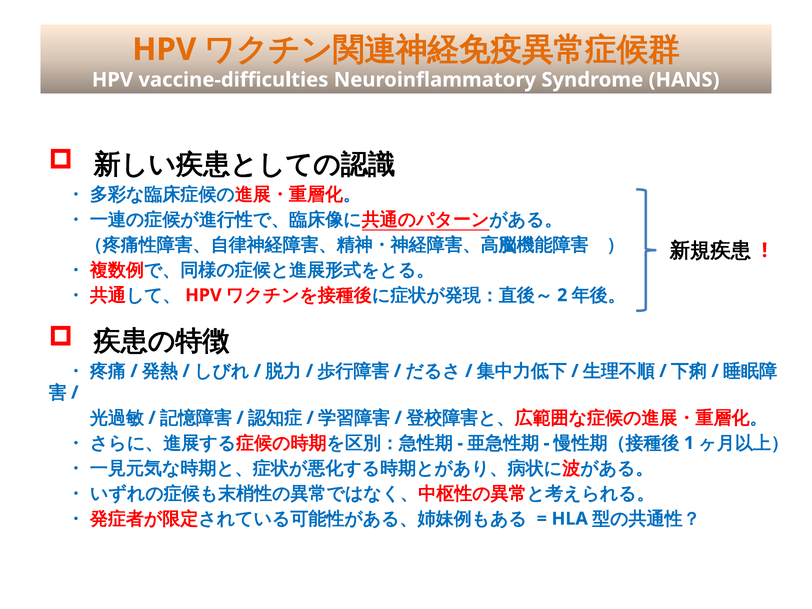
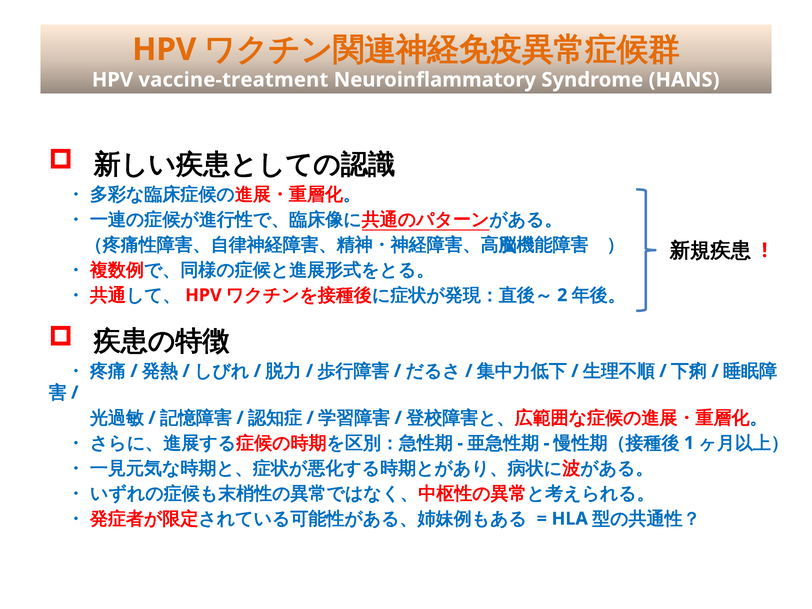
vaccine-difficulties: vaccine-difficulties -> vaccine-treatment
